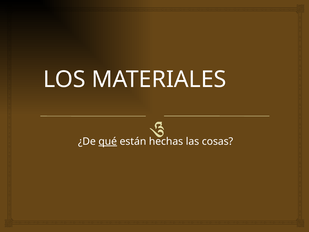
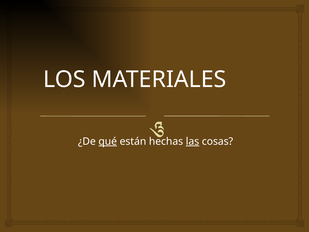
las underline: none -> present
